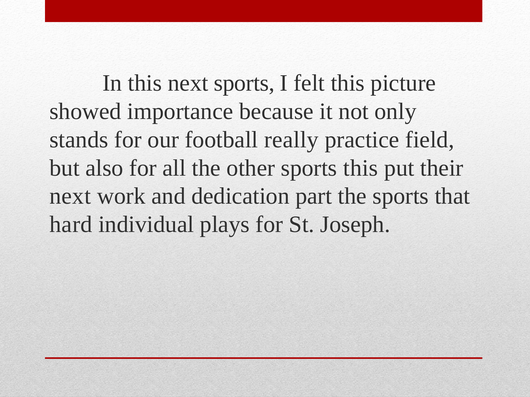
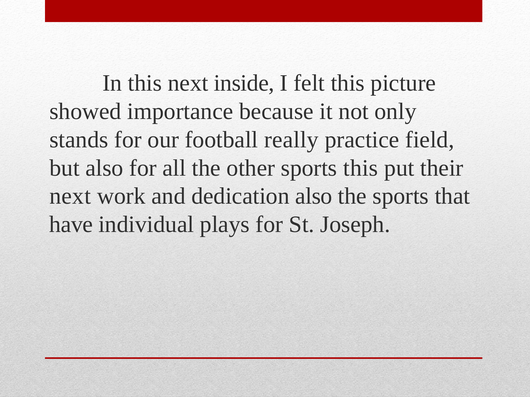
next sports: sports -> inside
dedication part: part -> also
hard: hard -> have
